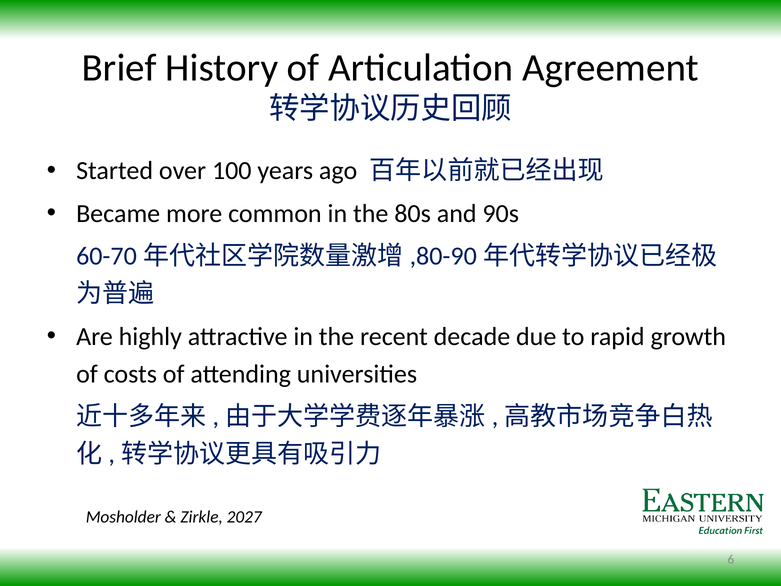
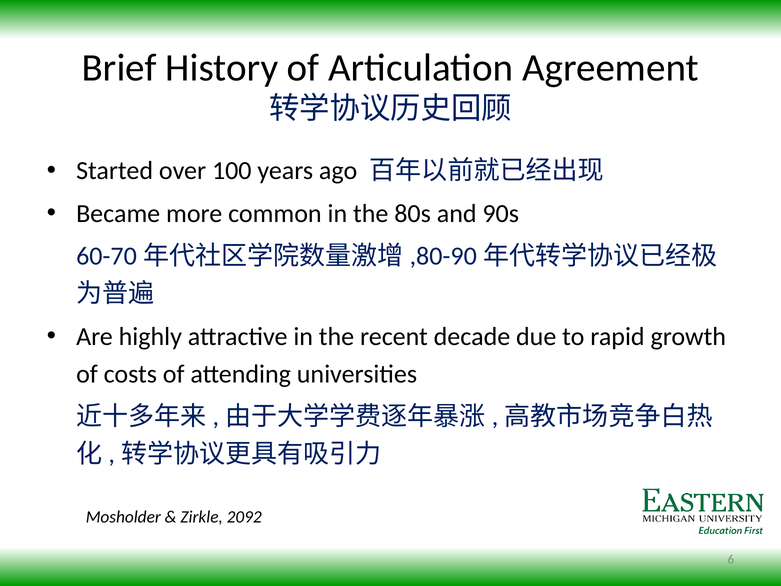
2027: 2027 -> 2092
